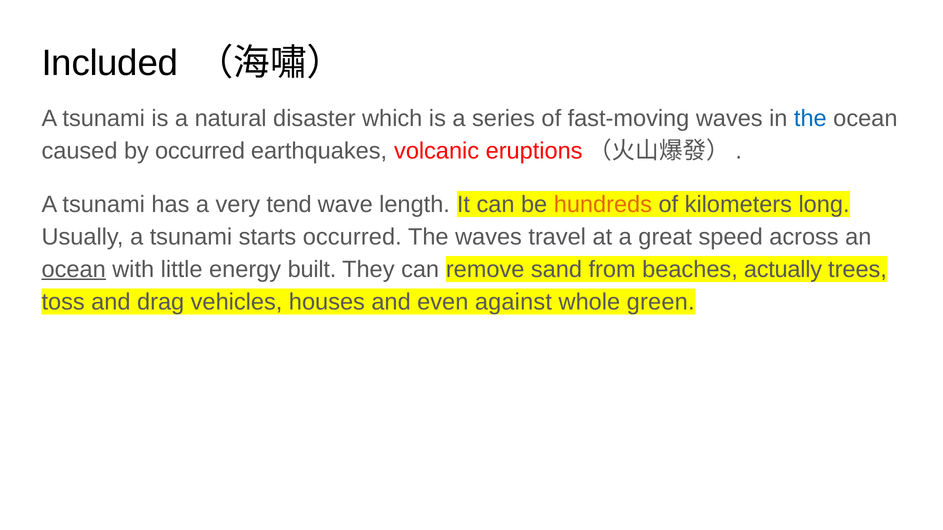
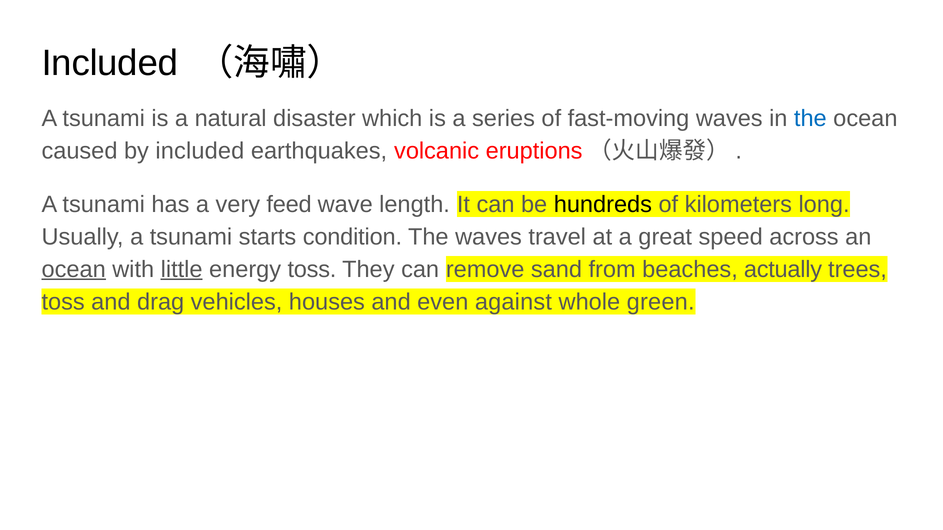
by occurred: occurred -> included
tend: tend -> feed
hundreds colour: orange -> black
starts occurred: occurred -> condition
little underline: none -> present
energy built: built -> toss
